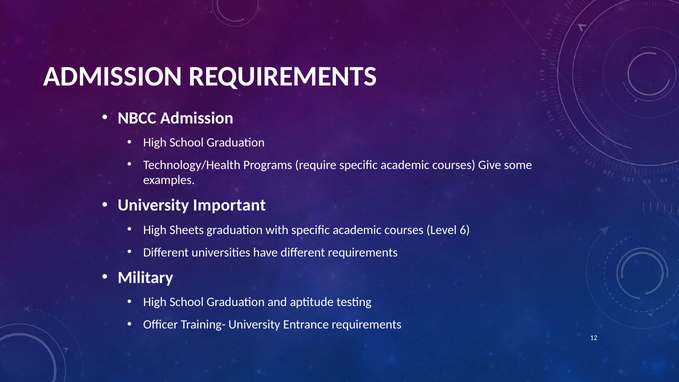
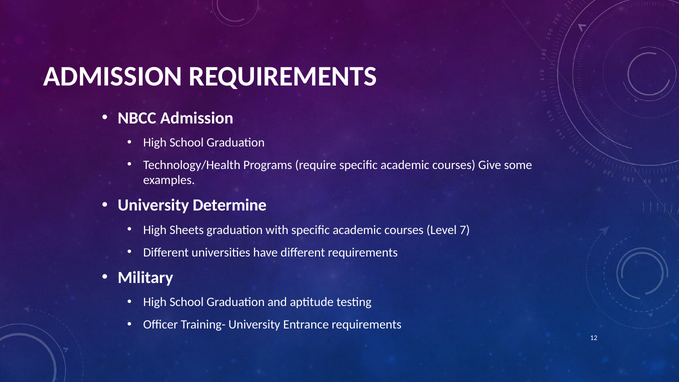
Important: Important -> Determine
6: 6 -> 7
